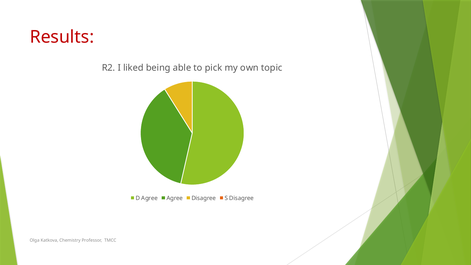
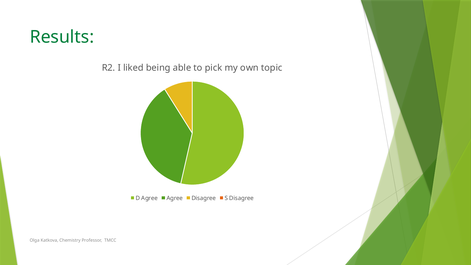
Results colour: red -> green
